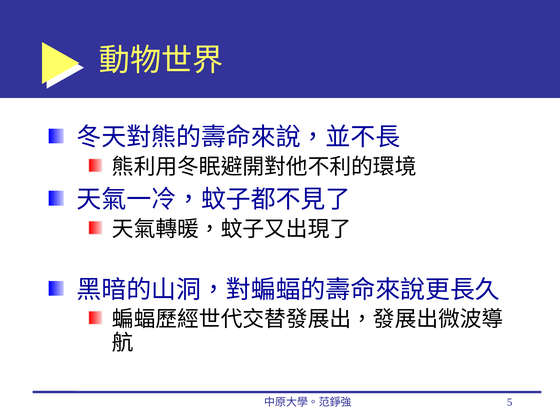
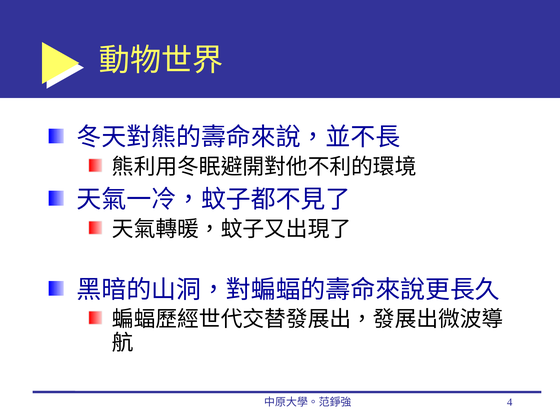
5: 5 -> 4
